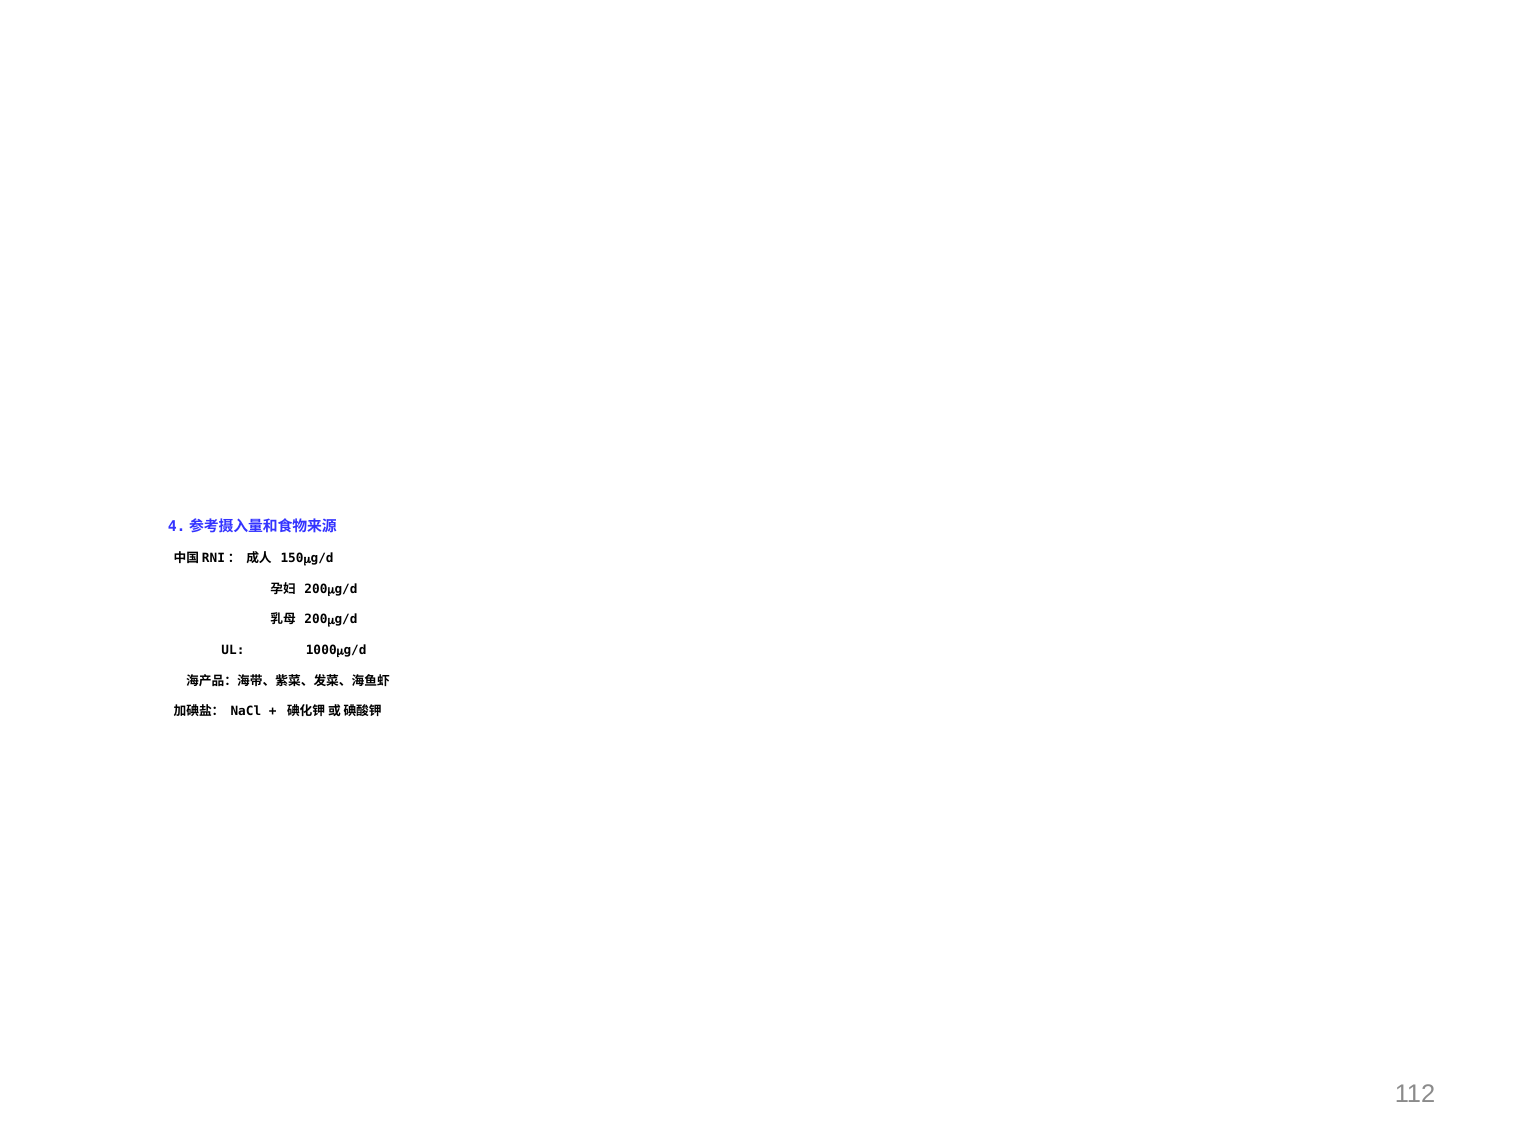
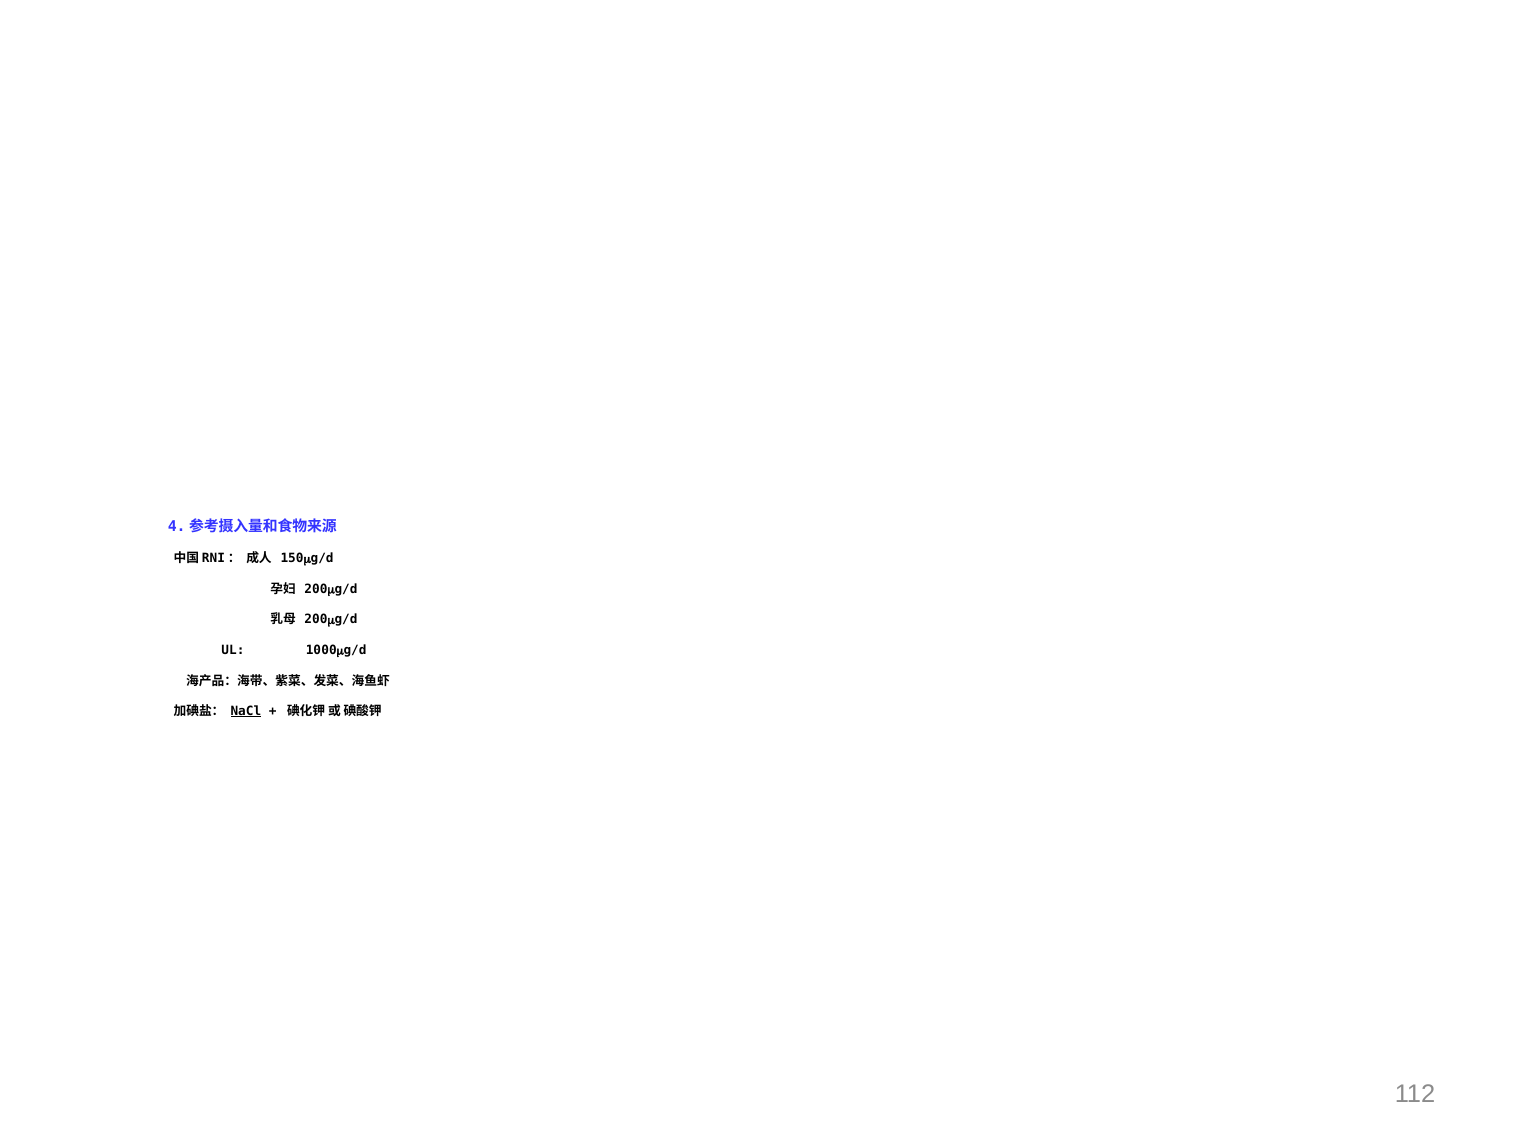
NaCl underline: none -> present
